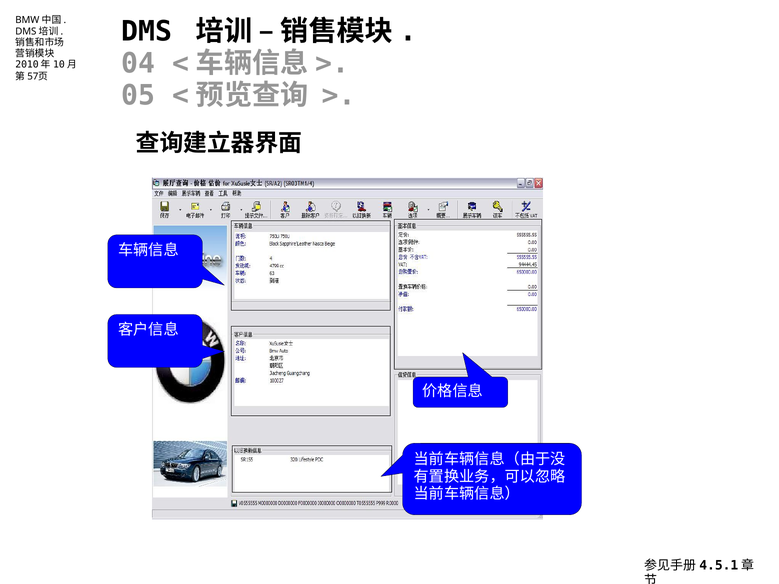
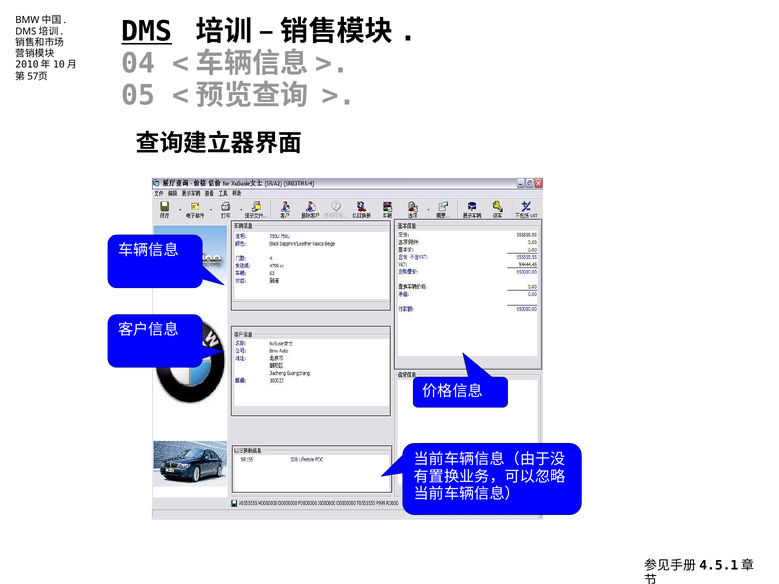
DMS underline: none -> present
